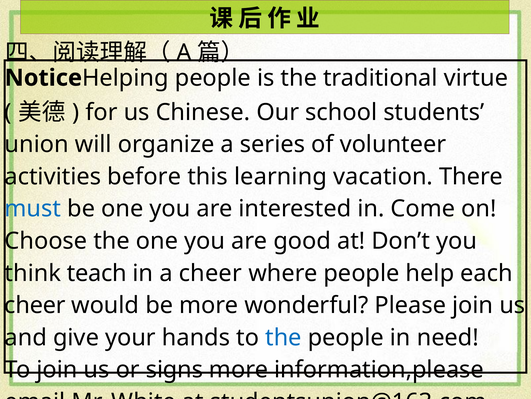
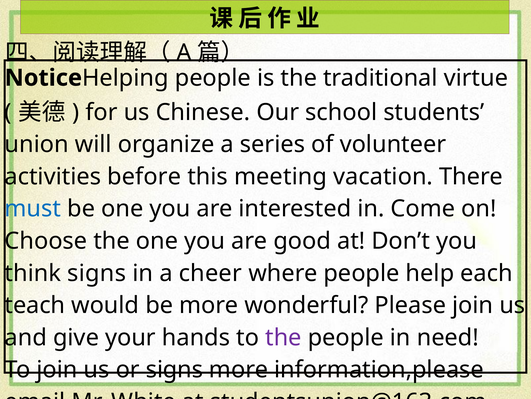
learning: learning -> meeting
think teach: teach -> signs
cheer at (35, 305): cheer -> teach
the at (283, 337) colour: blue -> purple
